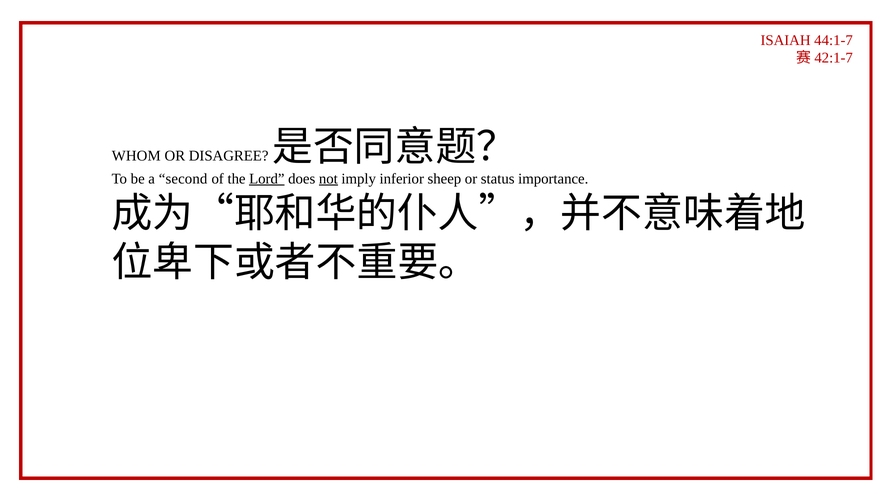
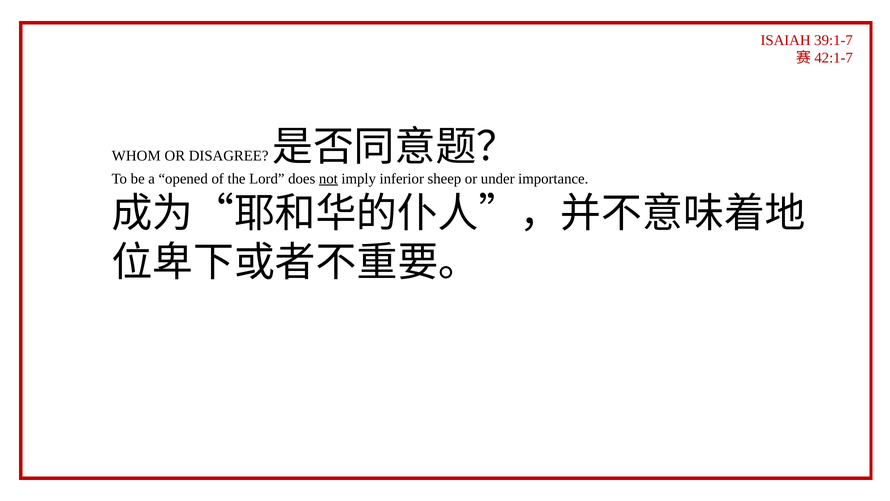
44:1-7: 44:1-7 -> 39:1-7
second: second -> opened
Lord underline: present -> none
status: status -> under
